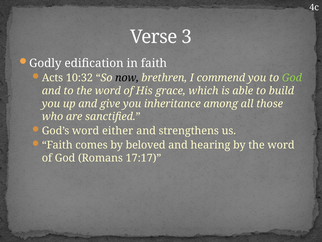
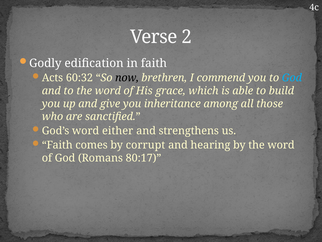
3: 3 -> 2
10:32: 10:32 -> 60:32
God at (292, 78) colour: light green -> light blue
beloved: beloved -> corrupt
17:17: 17:17 -> 80:17
